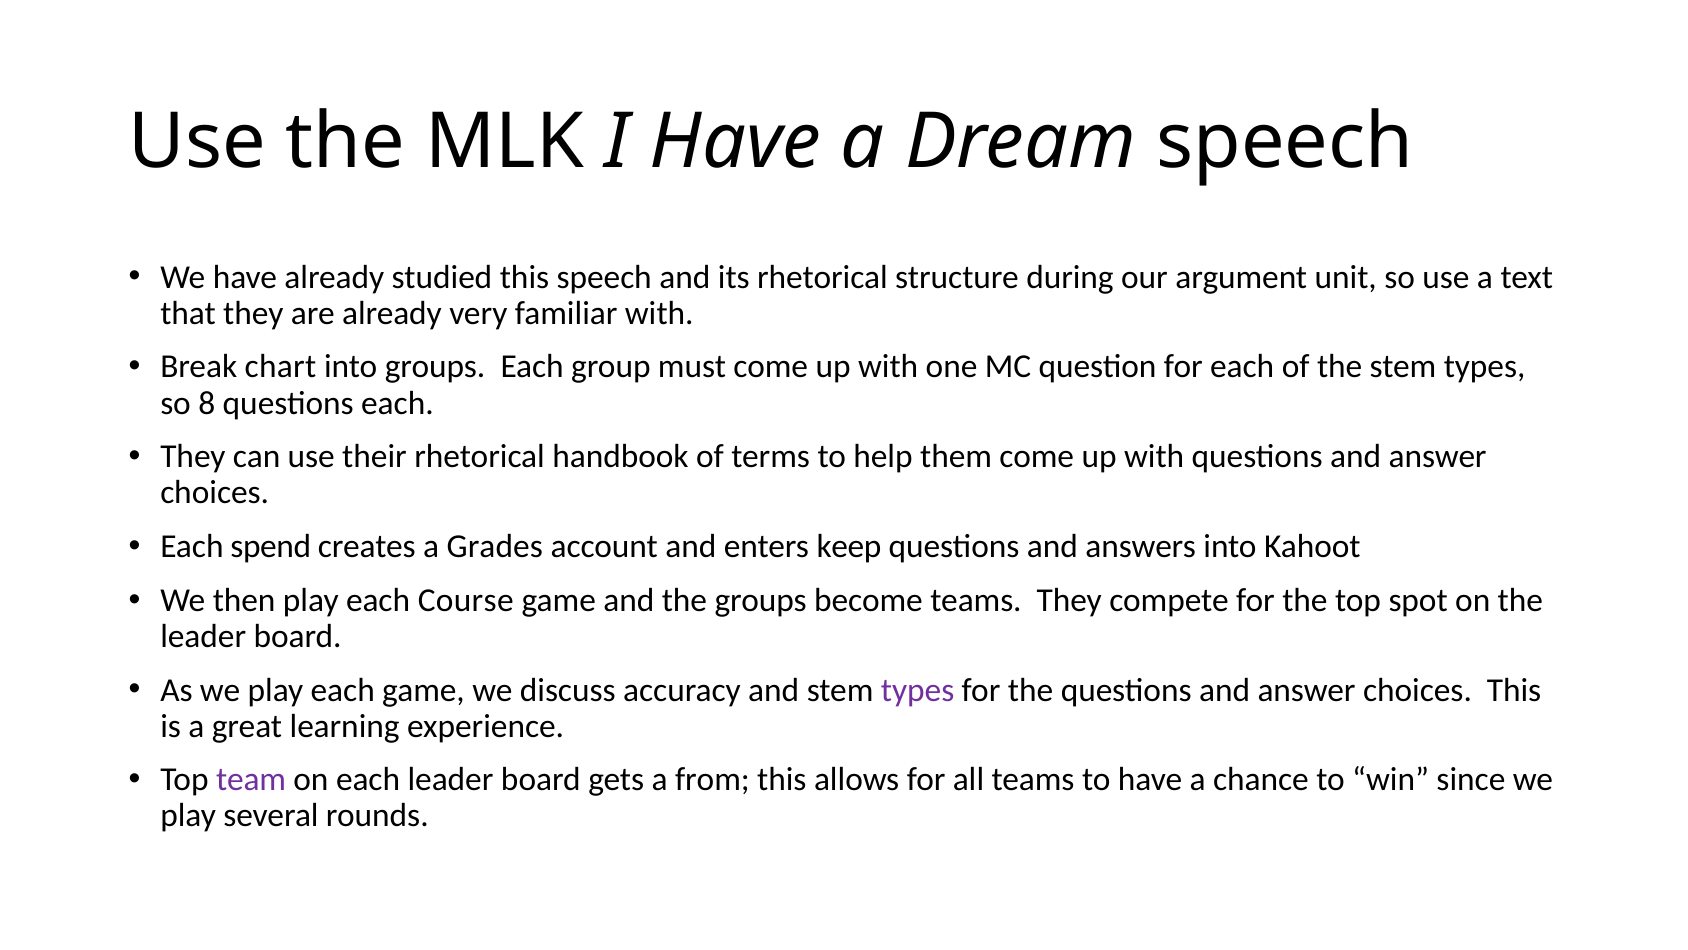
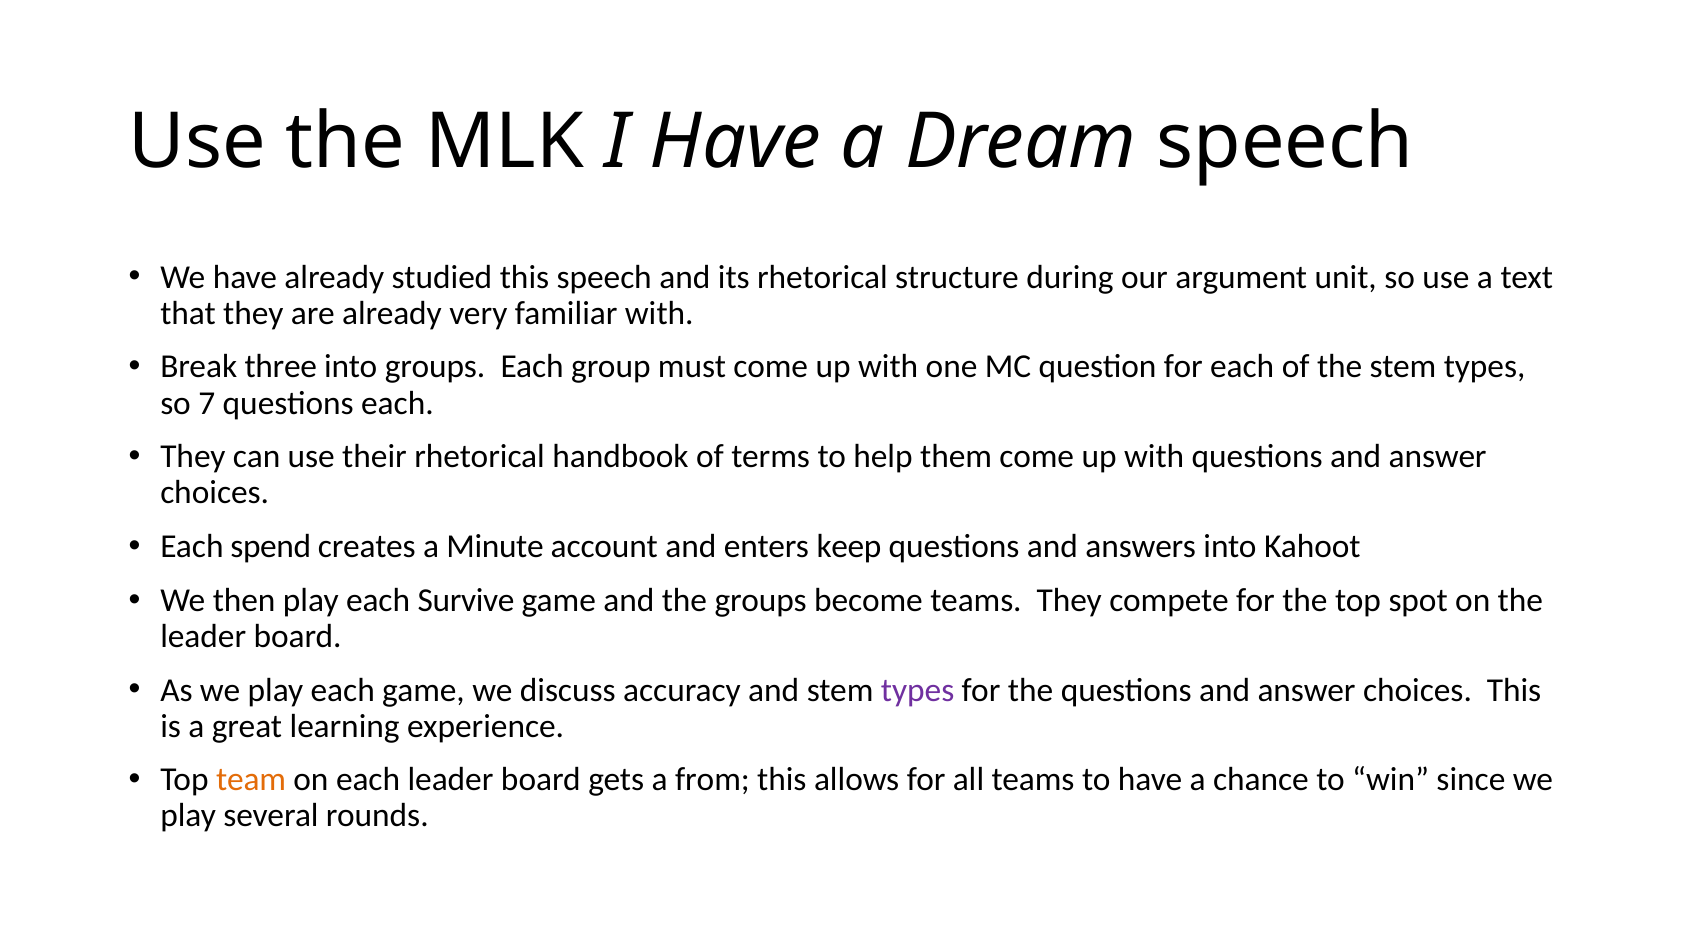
chart: chart -> three
8: 8 -> 7
Grades: Grades -> Minute
Course: Course -> Survive
team colour: purple -> orange
